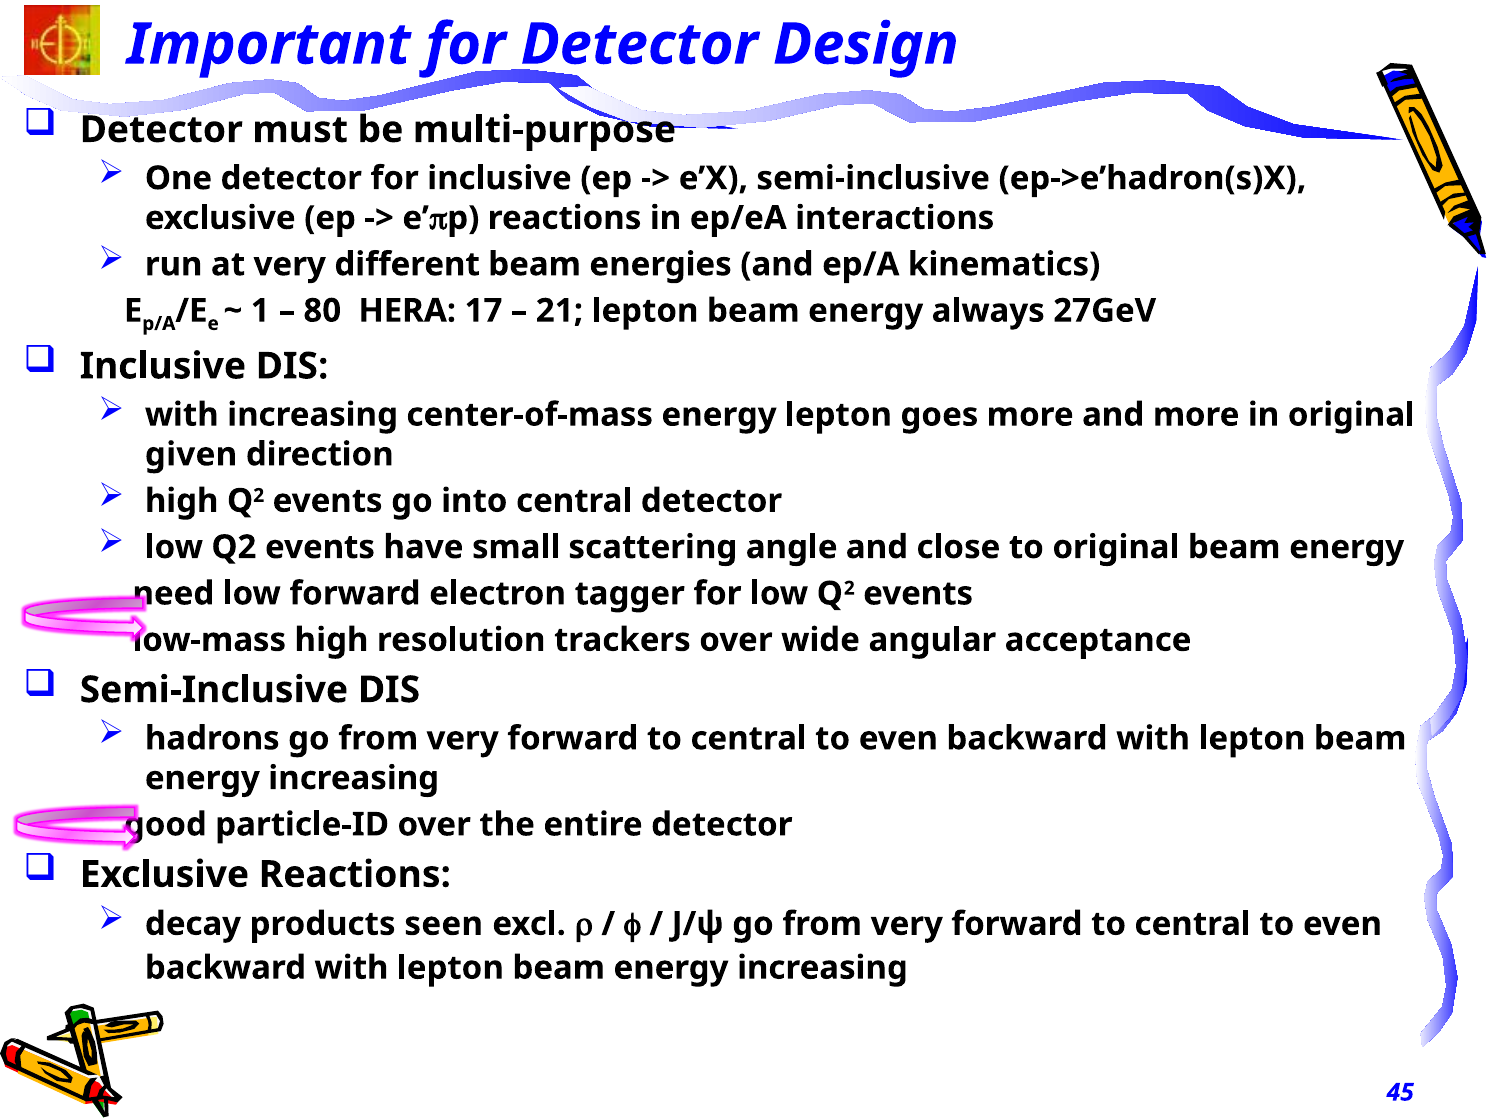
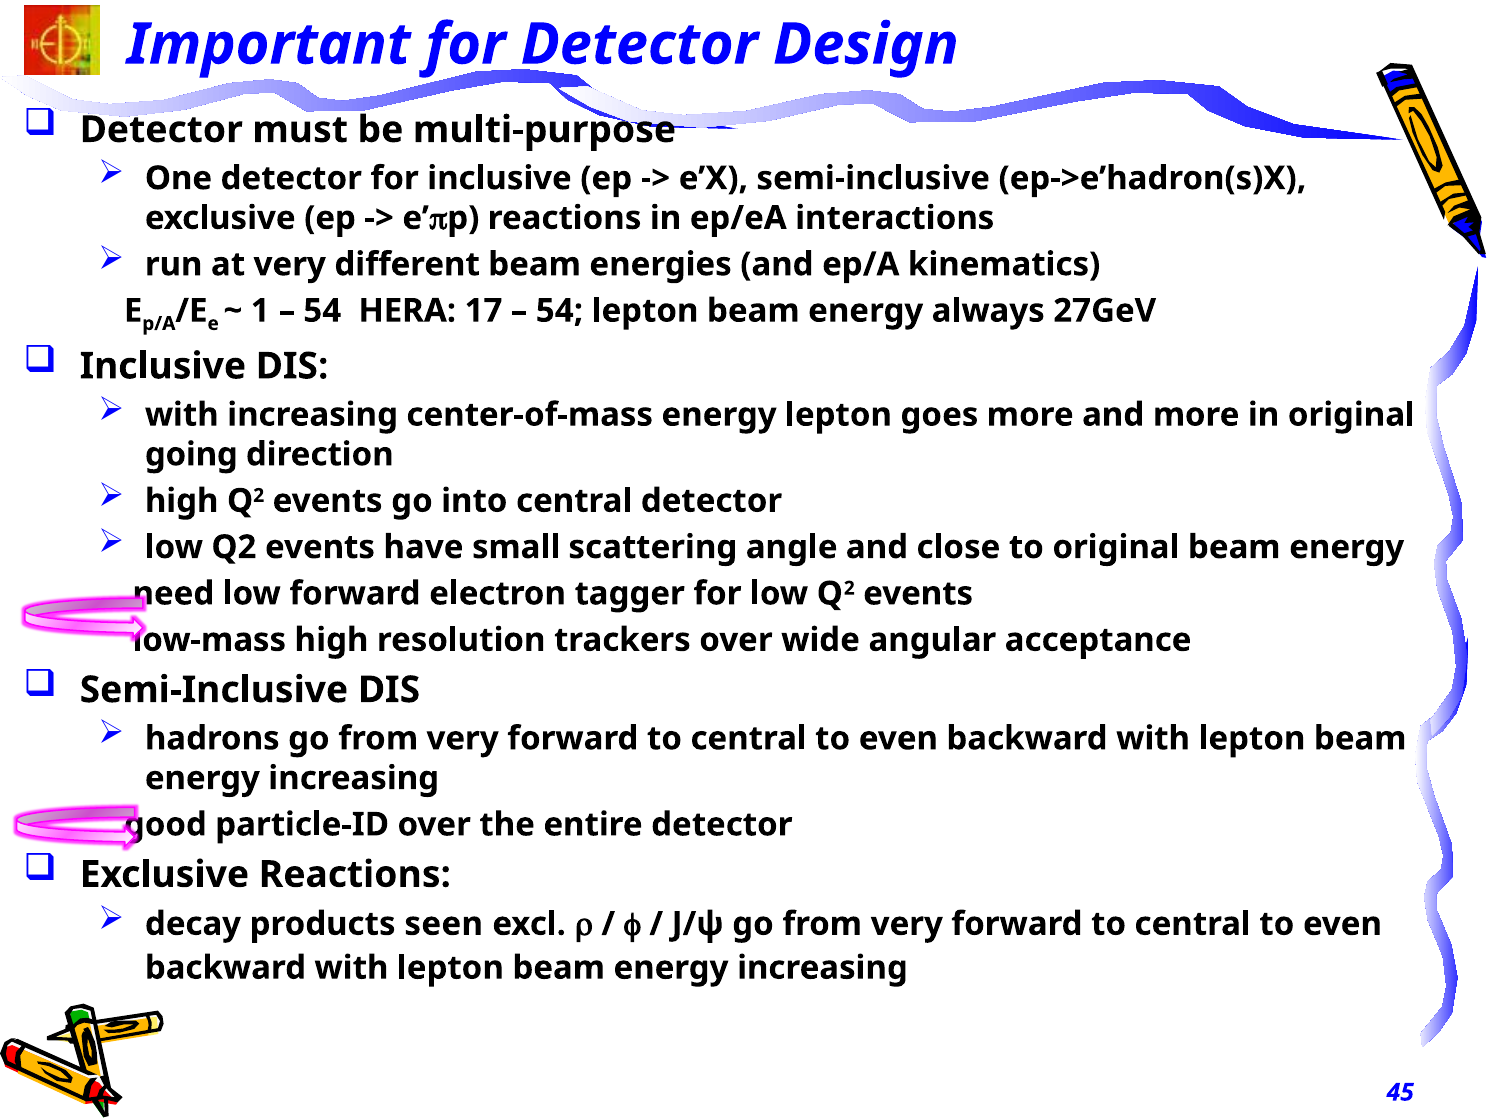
80 at (322, 311): 80 -> 54
21 at (559, 311): 21 -> 54
given: given -> going
